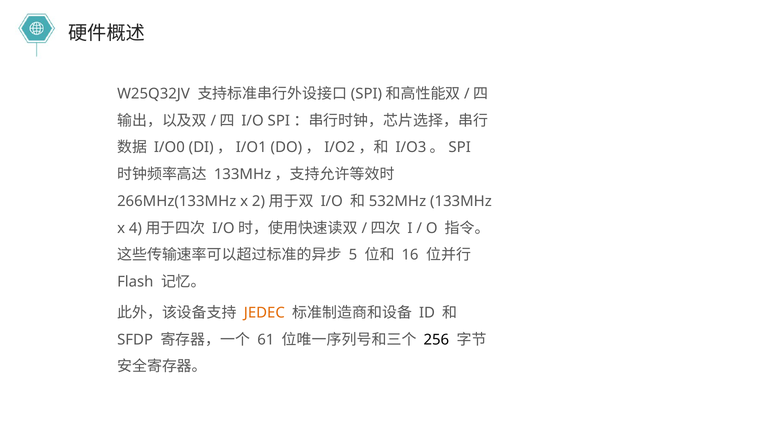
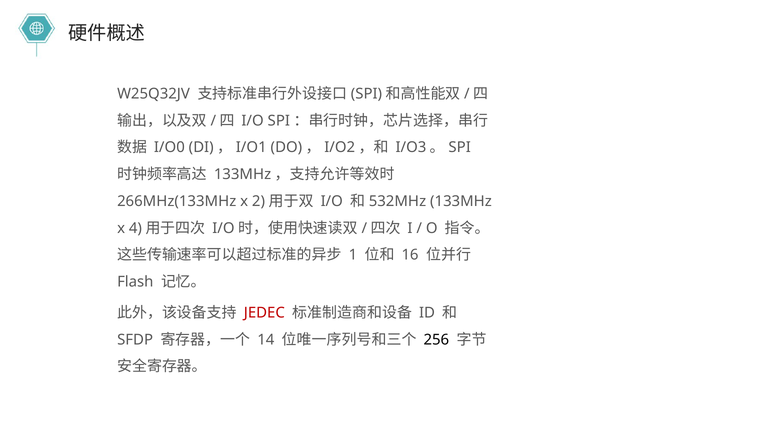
5: 5 -> 1
JEDEC colour: orange -> red
61: 61 -> 14
